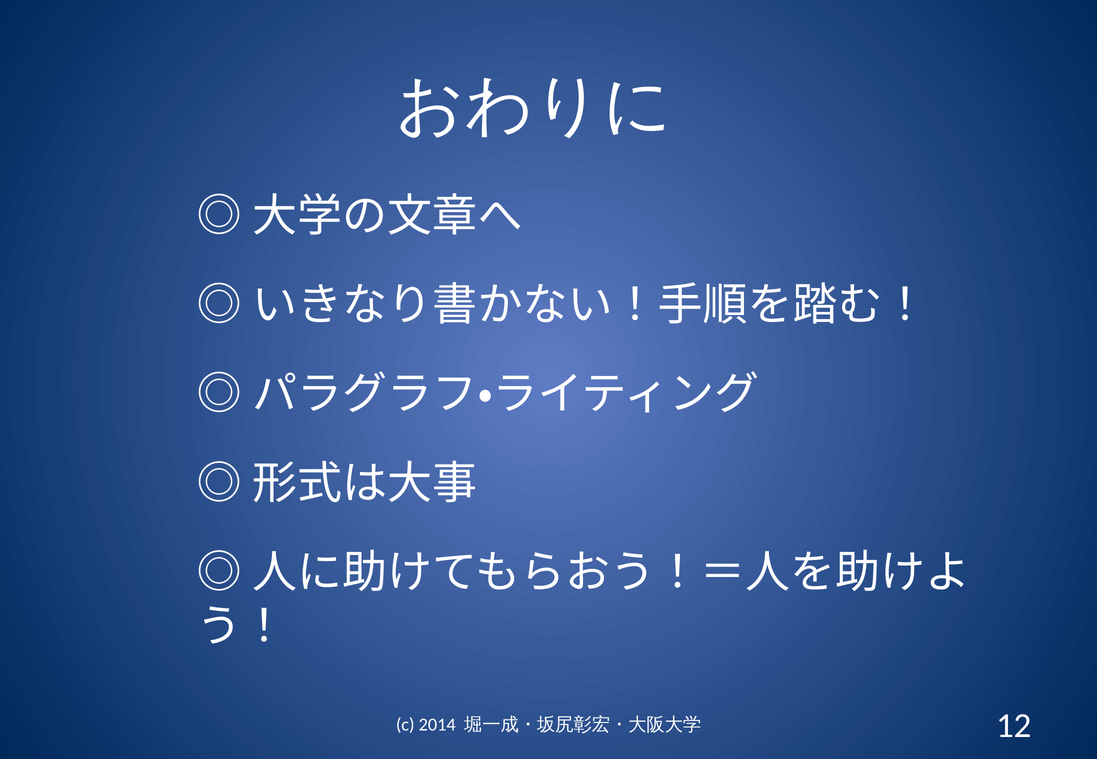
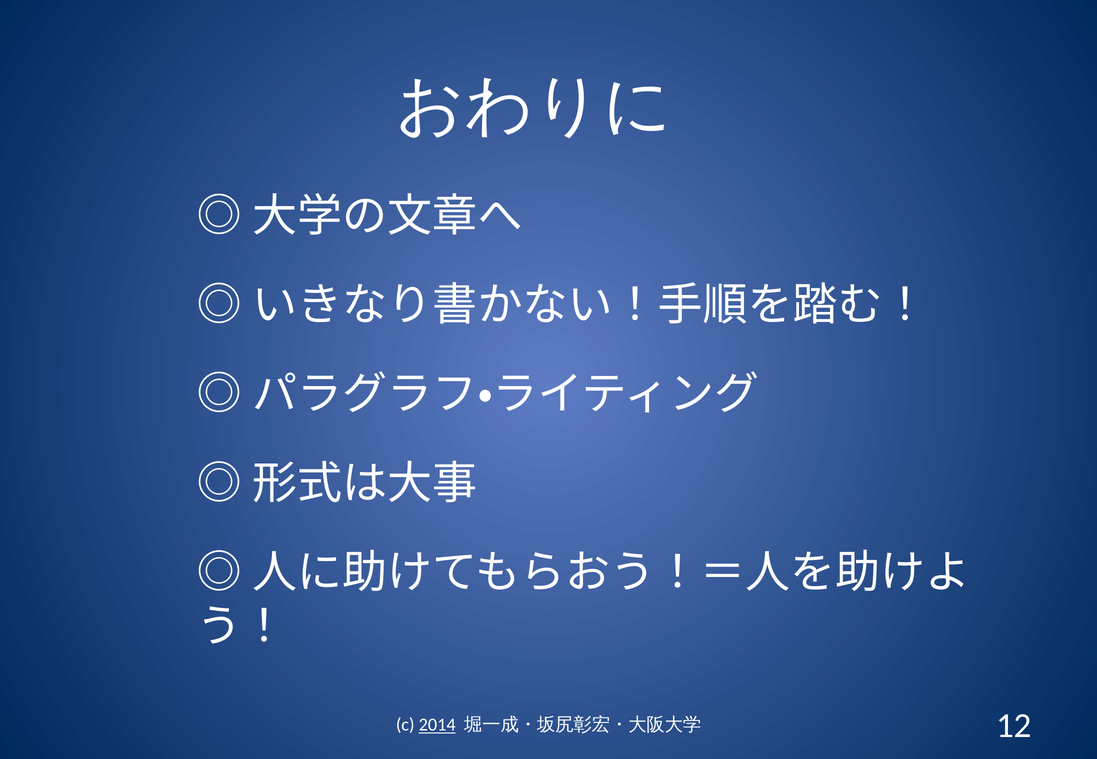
2014 underline: none -> present
